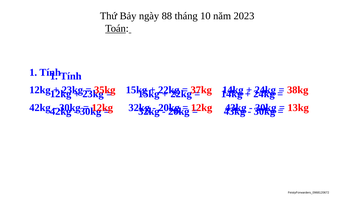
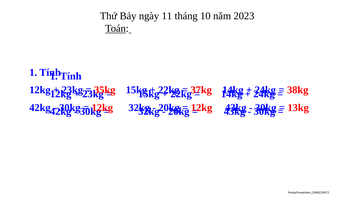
88: 88 -> 11
